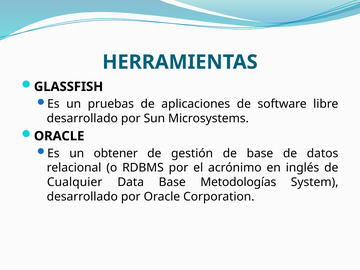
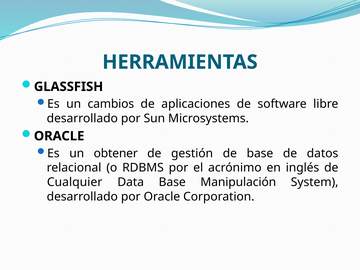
pruebas: pruebas -> cambios
Metodologías: Metodologías -> Manipulación
